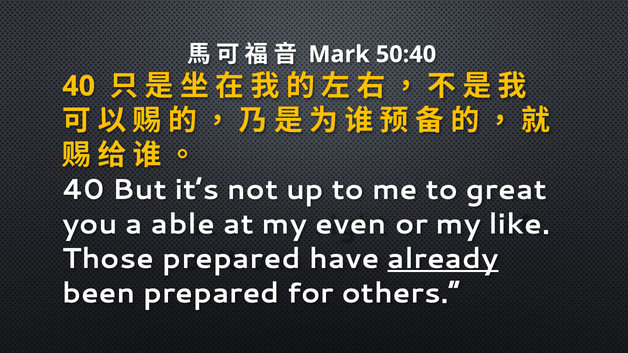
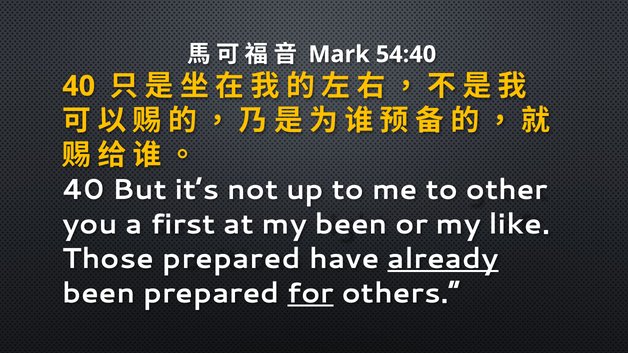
50:40: 50:40 -> 54:40
great: great -> other
able: able -> first
my even: even -> been
for underline: none -> present
